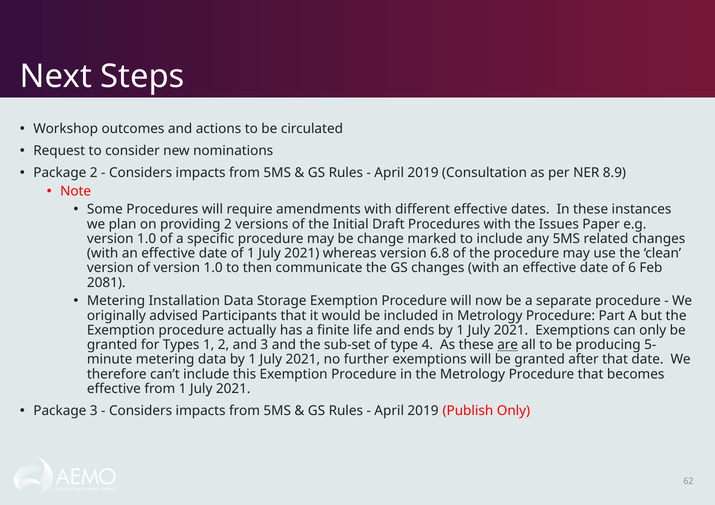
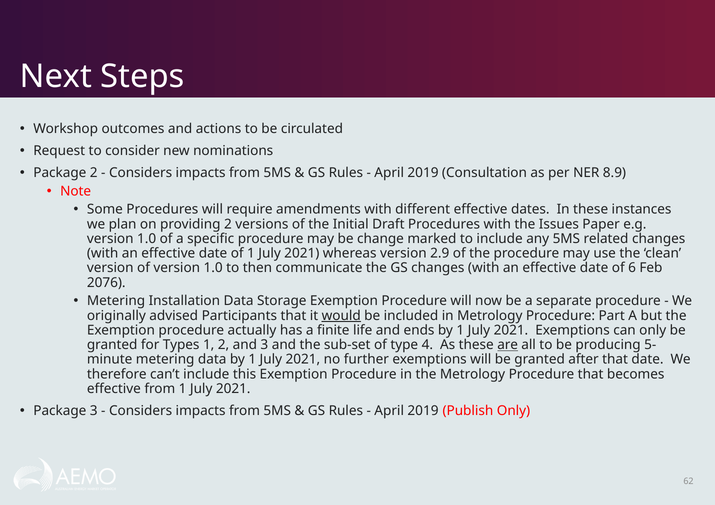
6.8: 6.8 -> 2.9
2081: 2081 -> 2076
would underline: none -> present
